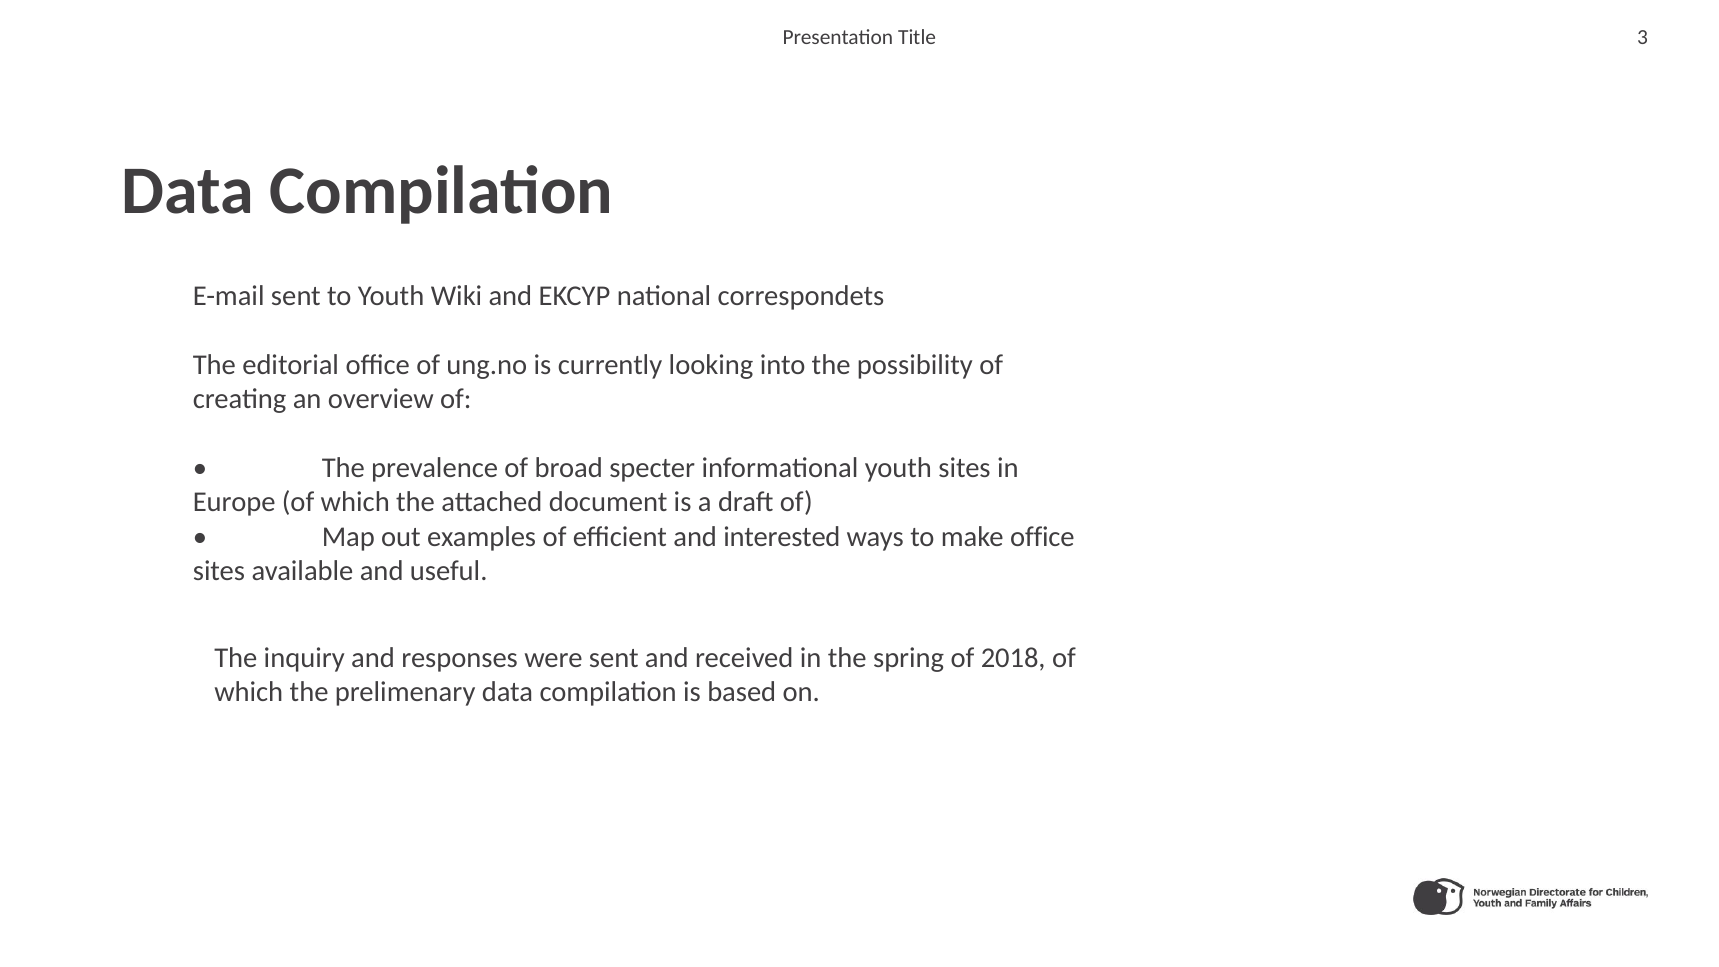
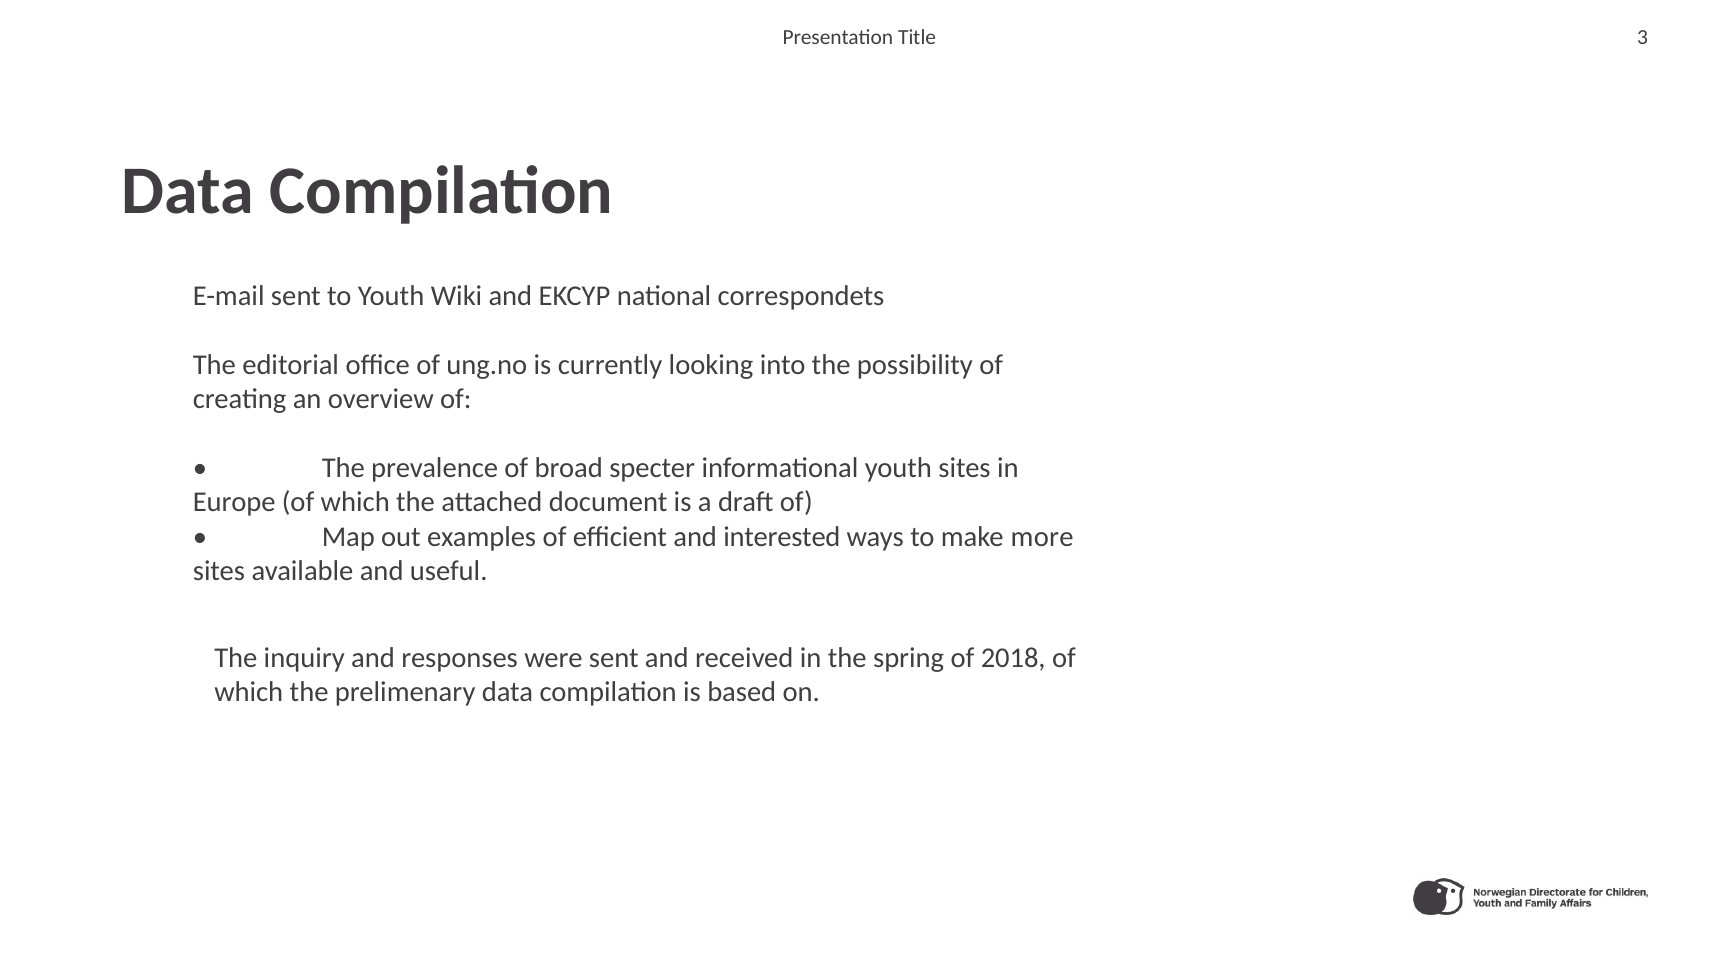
make office: office -> more
